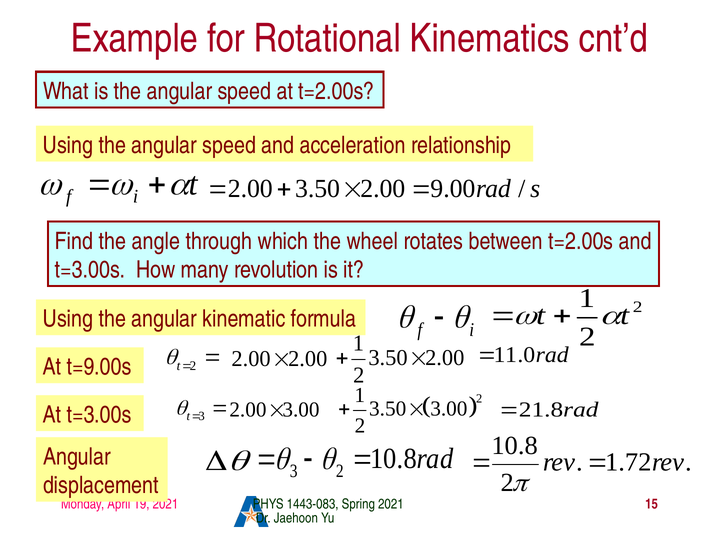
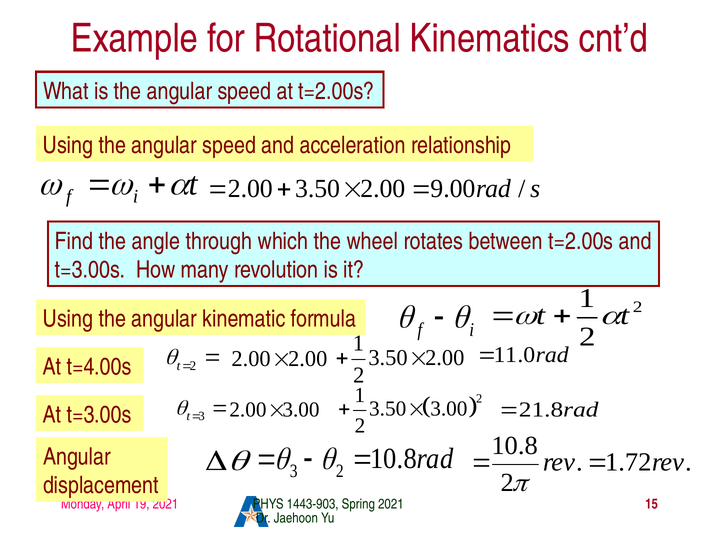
t=9.00s: t=9.00s -> t=4.00s
1443-083: 1443-083 -> 1443-903
